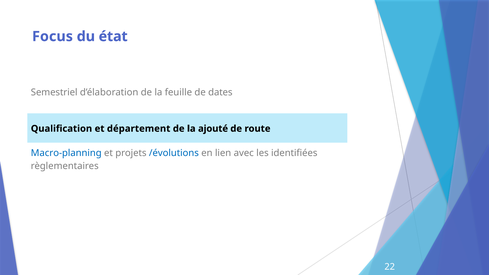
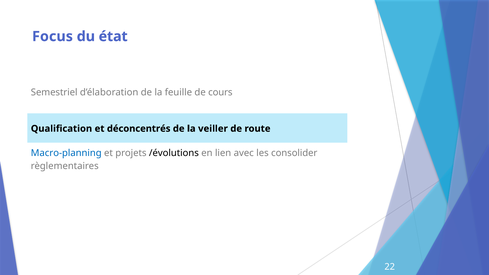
dates: dates -> cours
département: département -> déconcentrés
ajouté: ajouté -> veiller
/évolutions colour: blue -> black
identifiées: identifiées -> consolider
